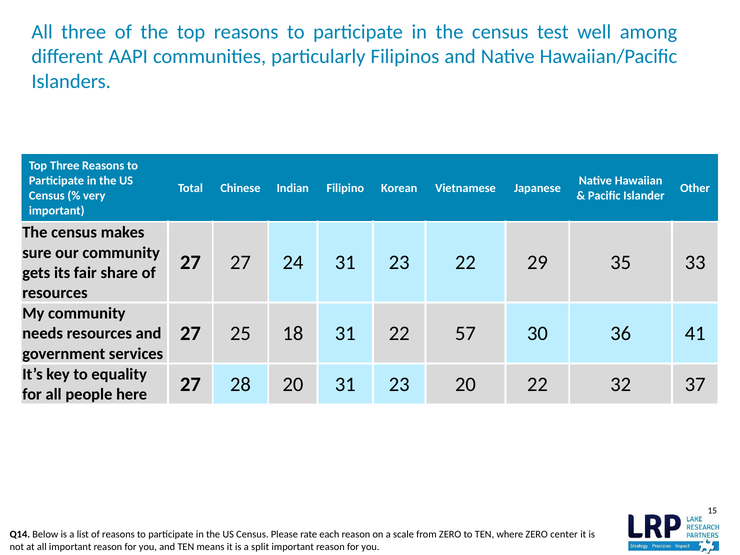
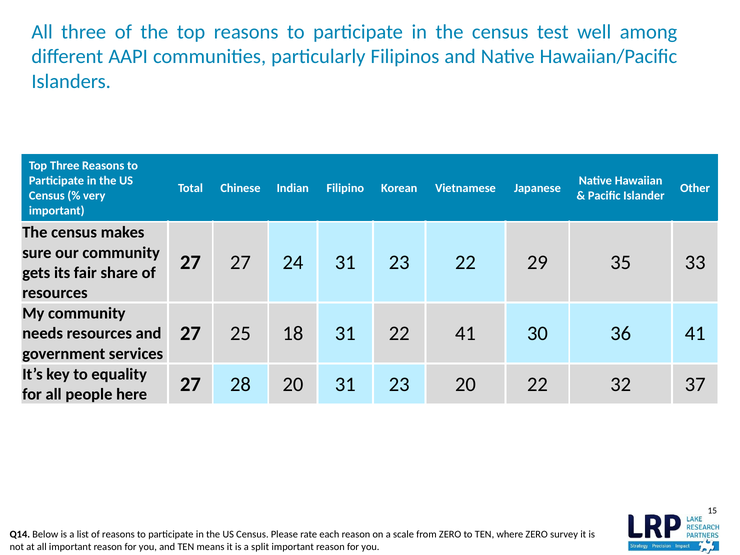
22 57: 57 -> 41
center: center -> survey
